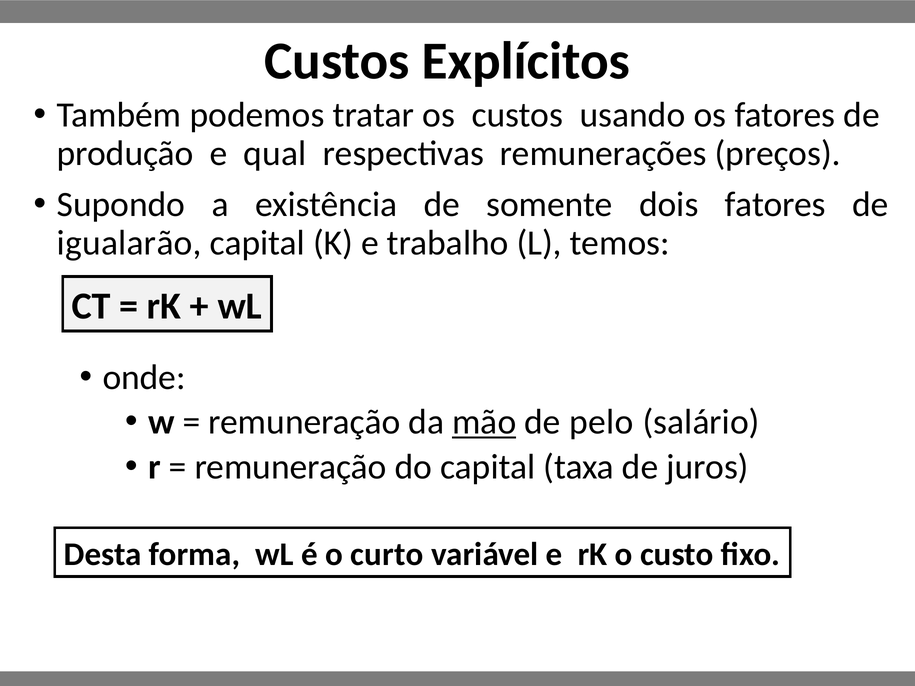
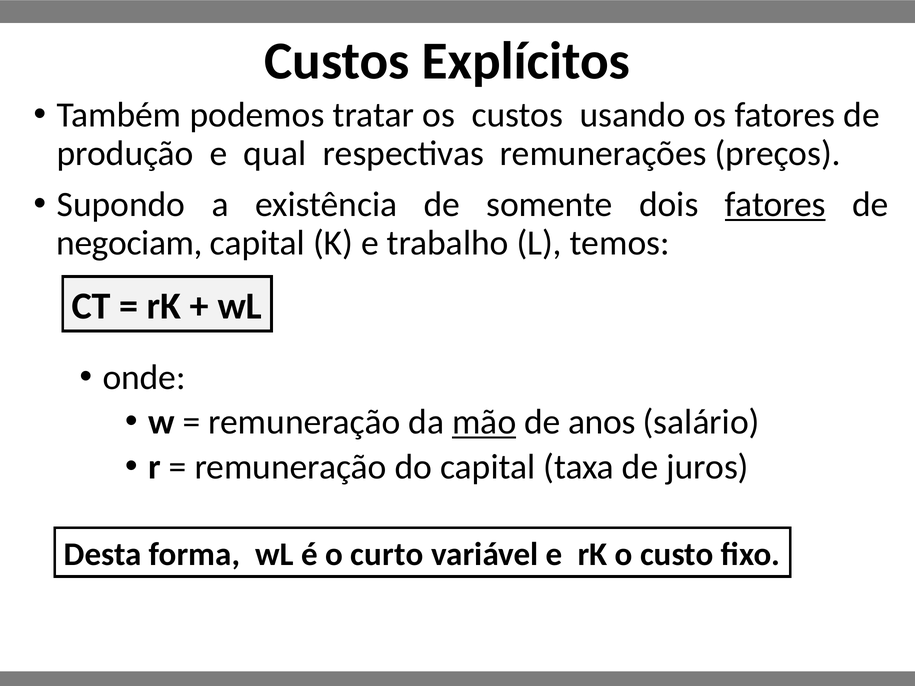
fatores at (775, 205) underline: none -> present
igualarão: igualarão -> negociam
pelo: pelo -> anos
